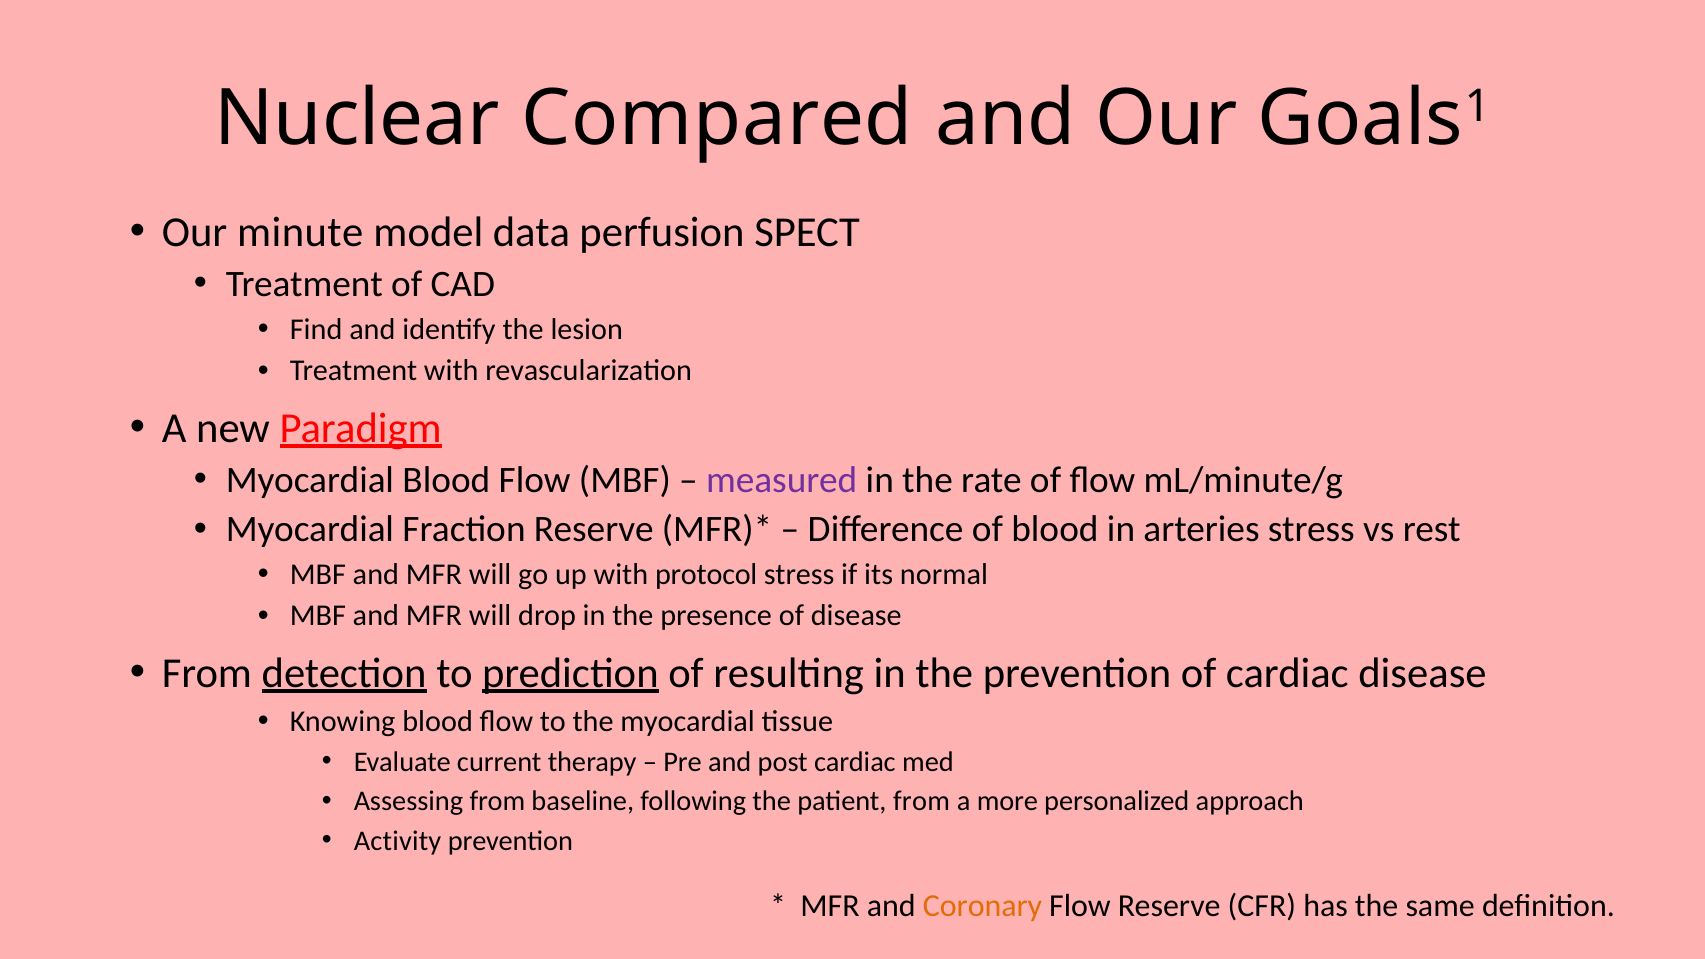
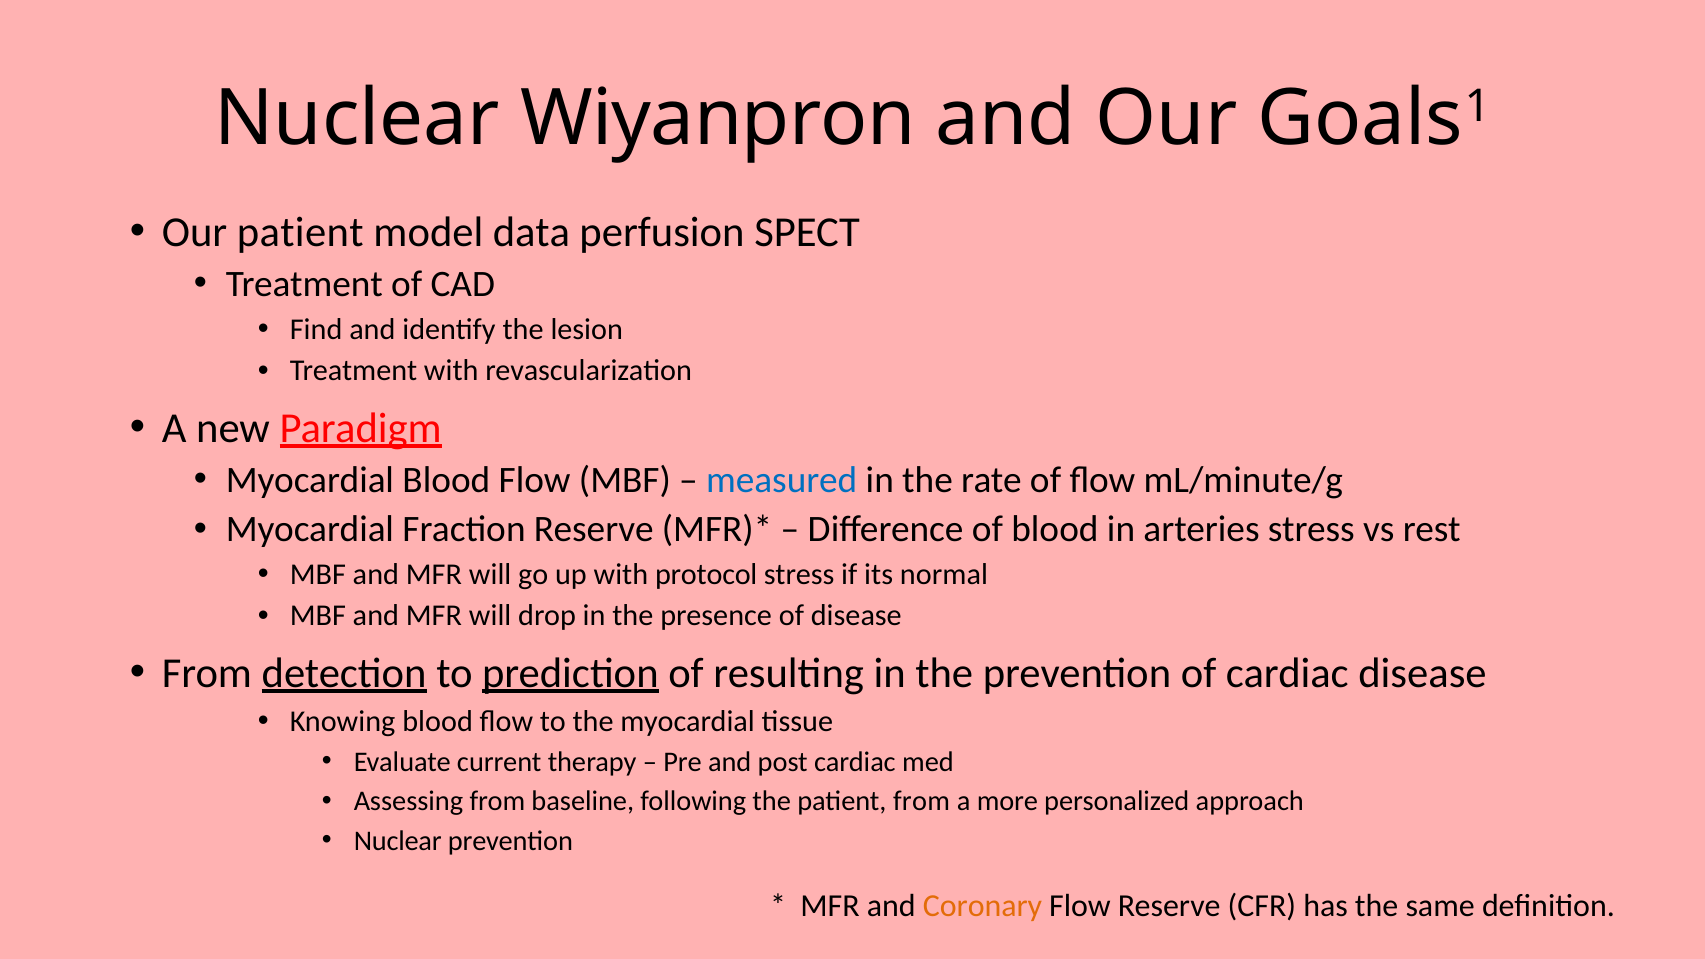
Compared: Compared -> Wiyanpron
Our minute: minute -> patient
measured colour: purple -> blue
Activity at (398, 841): Activity -> Nuclear
